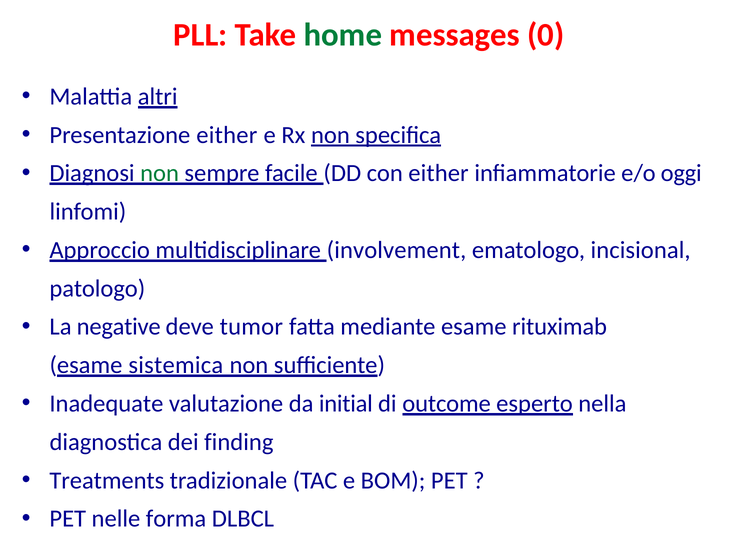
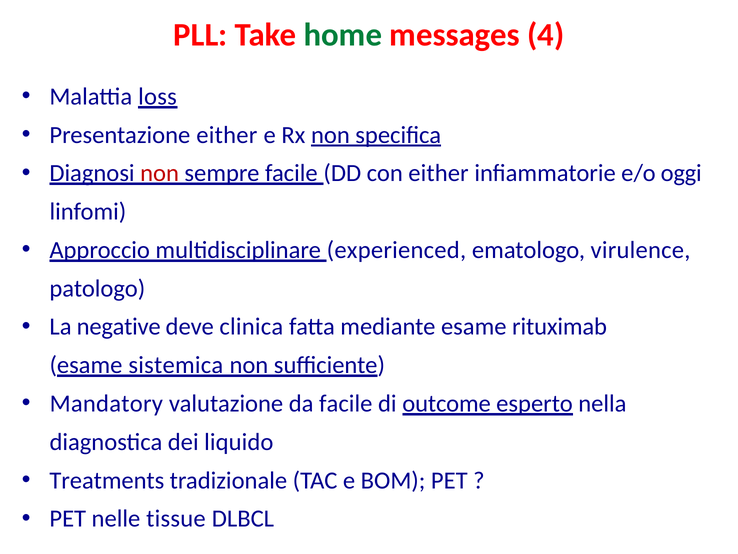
0: 0 -> 4
altri: altri -> loss
non at (160, 173) colour: green -> red
involvement: involvement -> experienced
incisional: incisional -> virulence
tumor: tumor -> clinica
Inadequate: Inadequate -> Mandatory
da initial: initial -> facile
finding: finding -> liquido
forma: forma -> tissue
